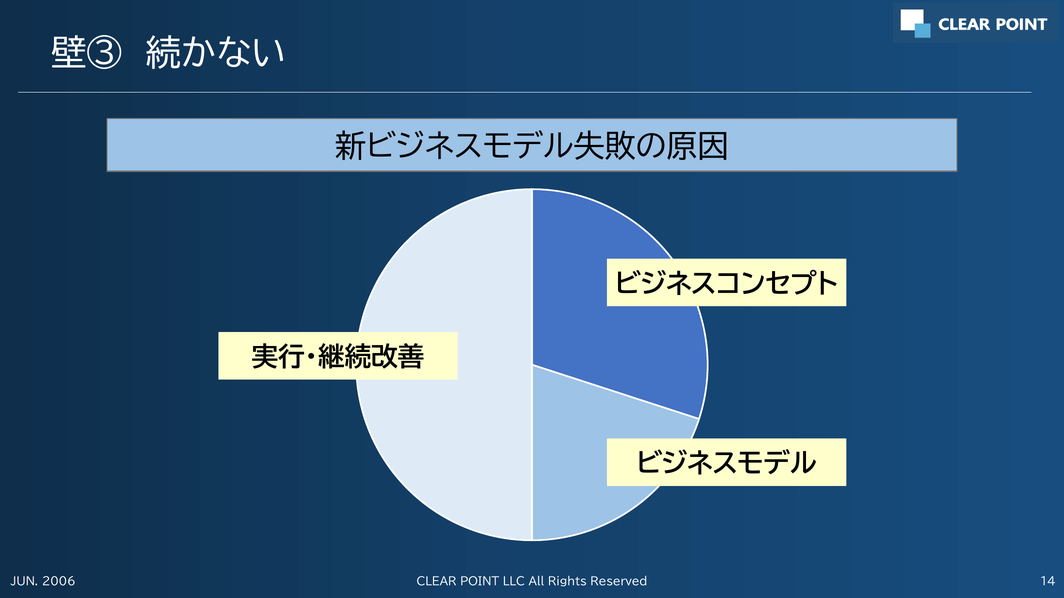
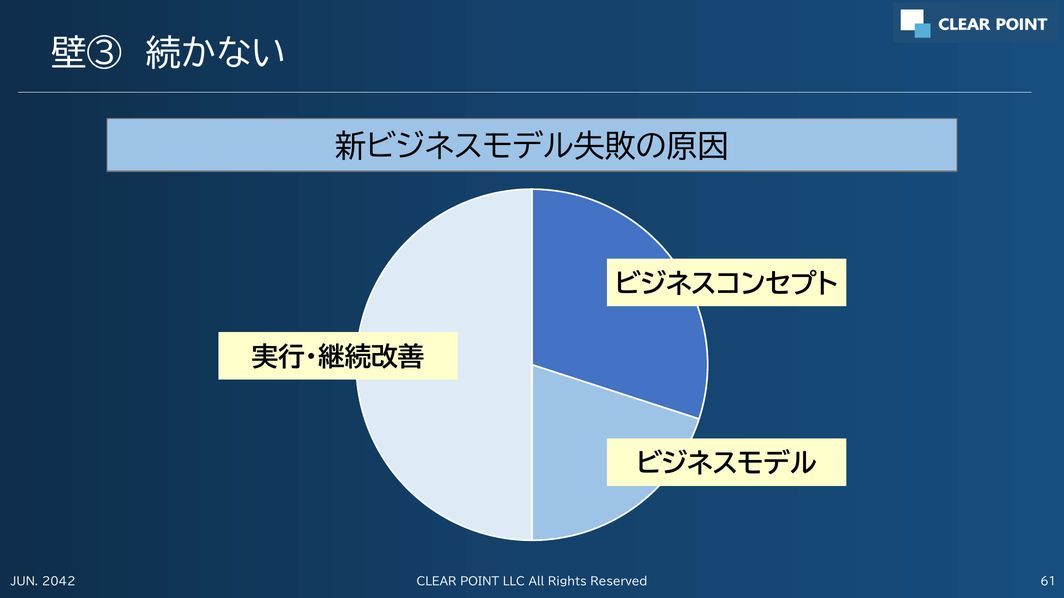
2006: 2006 -> 2042
14: 14 -> 61
